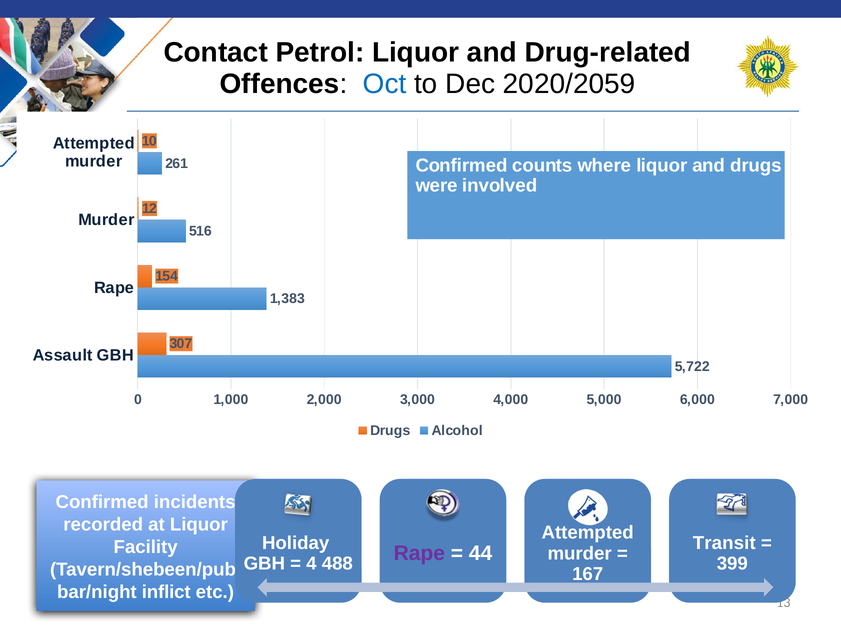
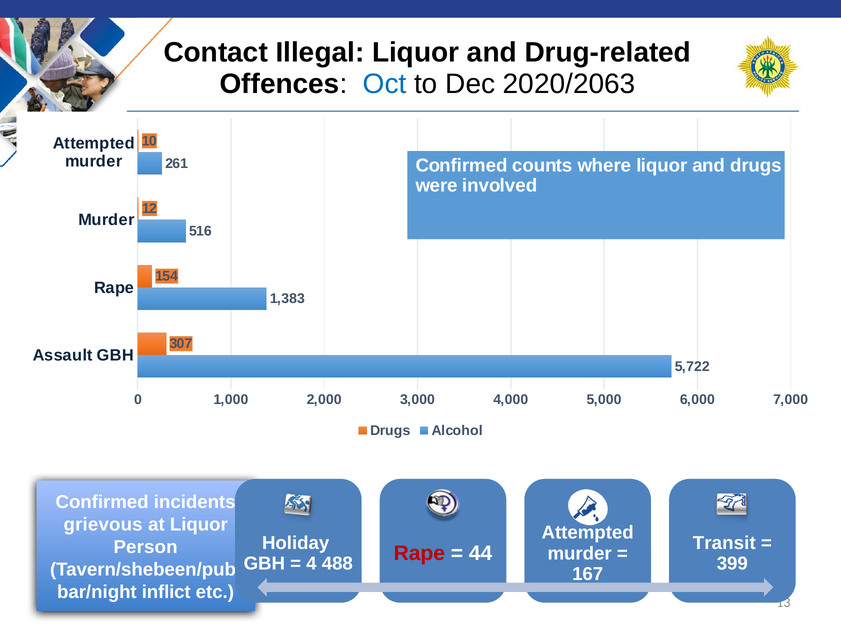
Petrol: Petrol -> Illegal
2020/2059: 2020/2059 -> 2020/2063
recorded: recorded -> grievous
Facility: Facility -> Person
Rape at (419, 553) colour: purple -> red
